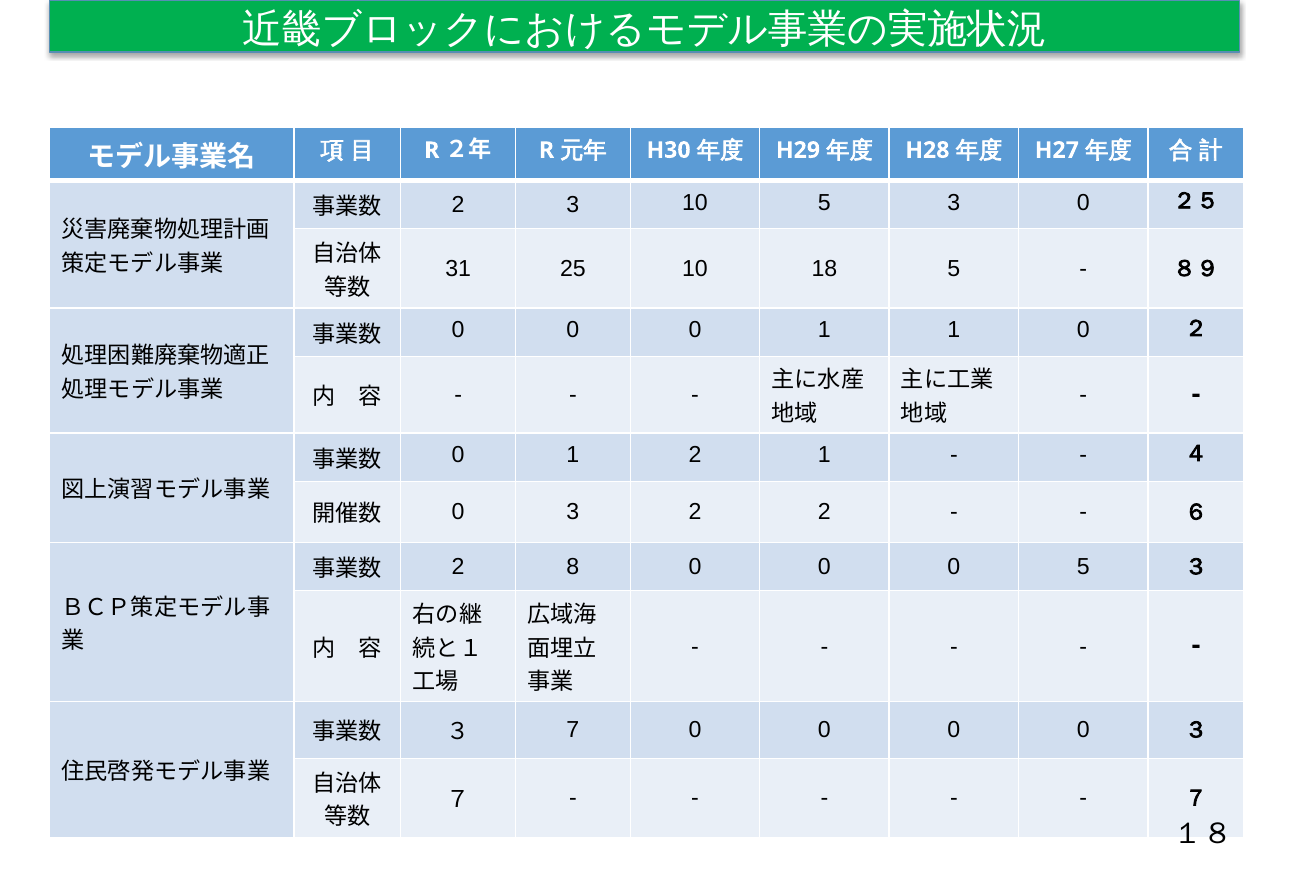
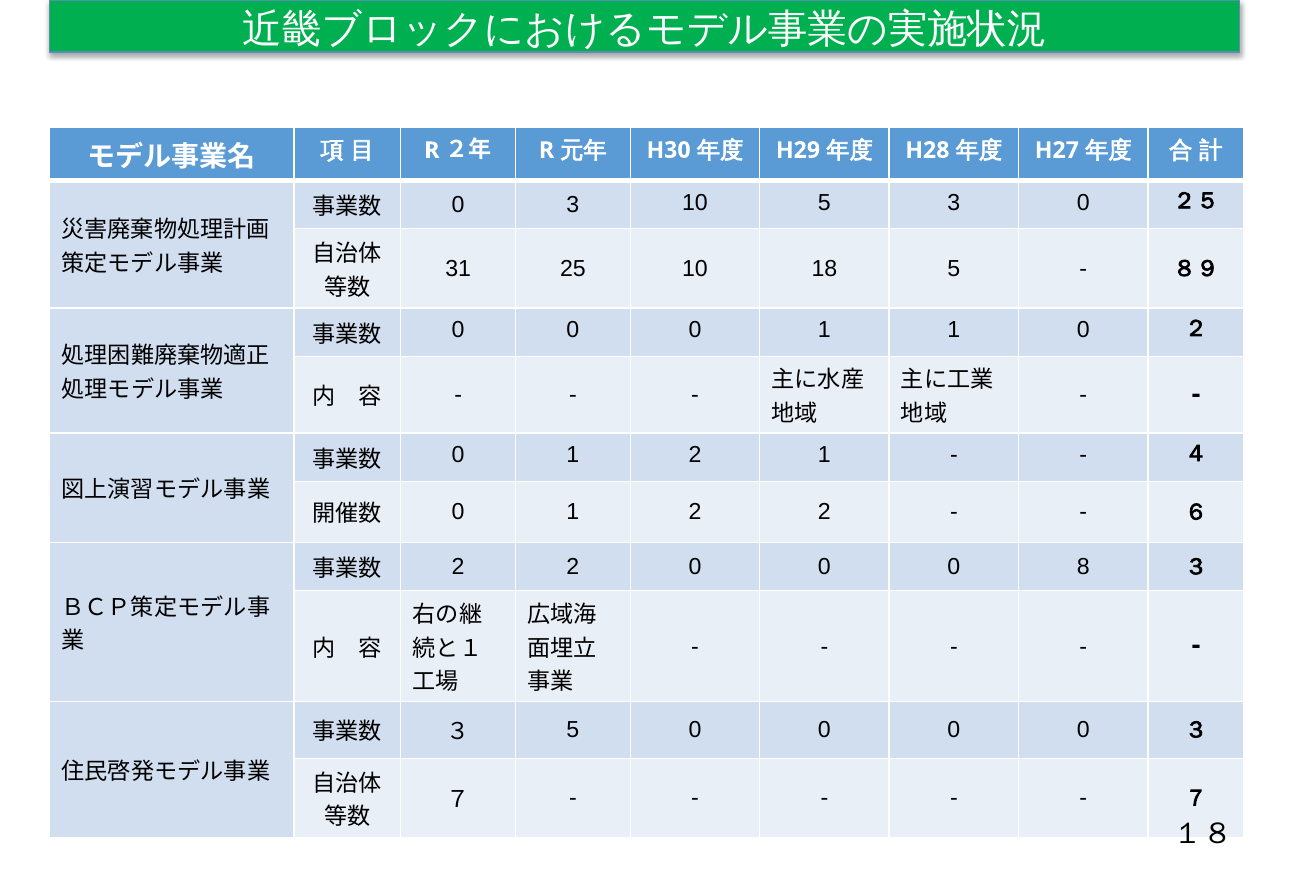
2 at (458, 205): 2 -> 0
3 at (573, 513): 3 -> 1
8 at (573, 567): 8 -> 2
0 5: 5 -> 8
３ 7: 7 -> 5
